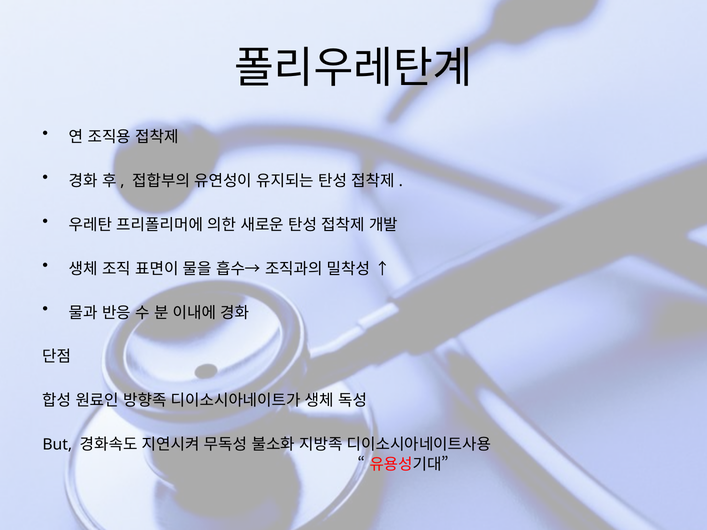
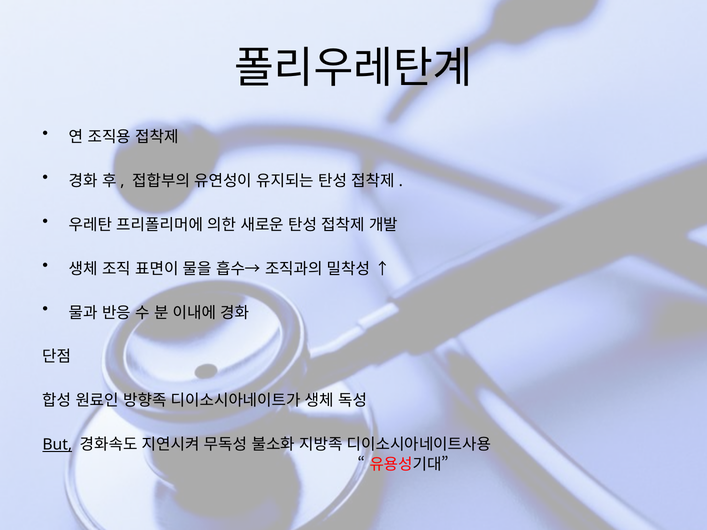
But underline: none -> present
